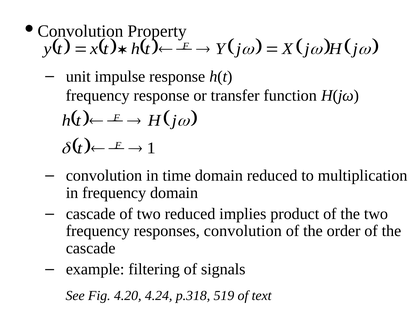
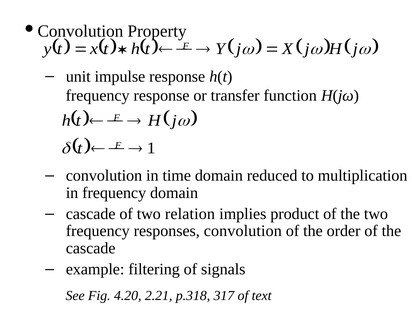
two reduced: reduced -> relation
4.24: 4.24 -> 2.21
519: 519 -> 317
